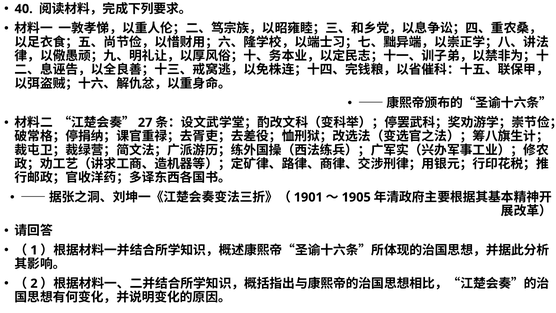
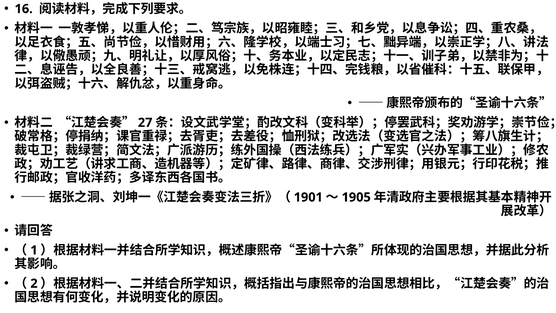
40: 40 -> 16
